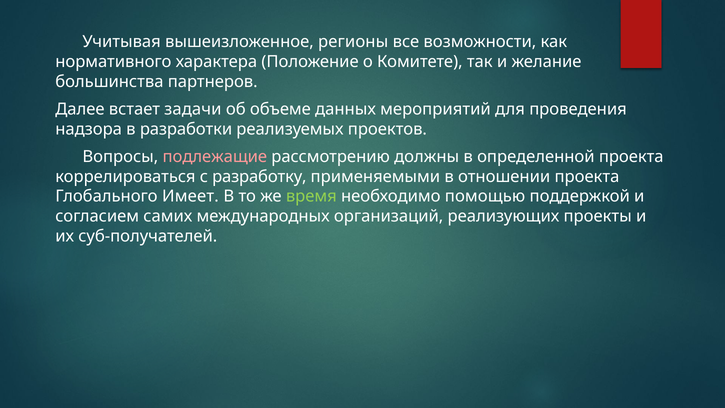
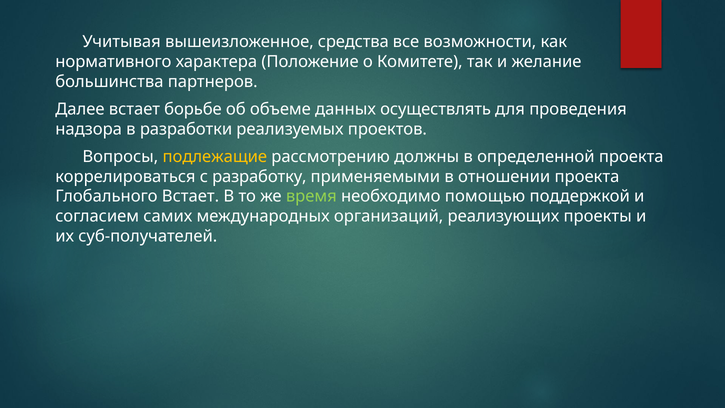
регионы: регионы -> средства
задачи: задачи -> борьбе
мероприятий: мероприятий -> осуществлять
подлежащие colour: pink -> yellow
Глобального Имеет: Имеет -> Встает
